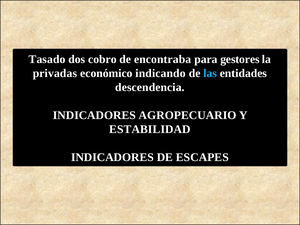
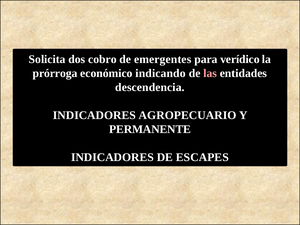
Tasado: Tasado -> Solicita
encontraba: encontraba -> emergentes
gestores: gestores -> verídico
privadas: privadas -> prórroga
las colour: light blue -> pink
ESTABILIDAD: ESTABILIDAD -> PERMANENTE
